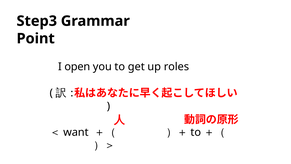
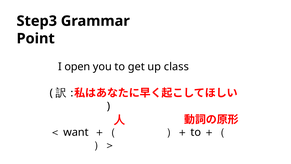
roles: roles -> class
